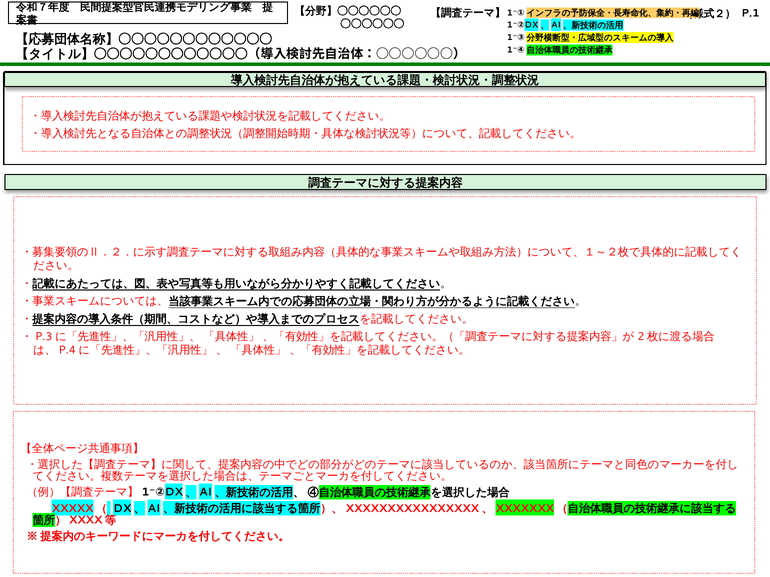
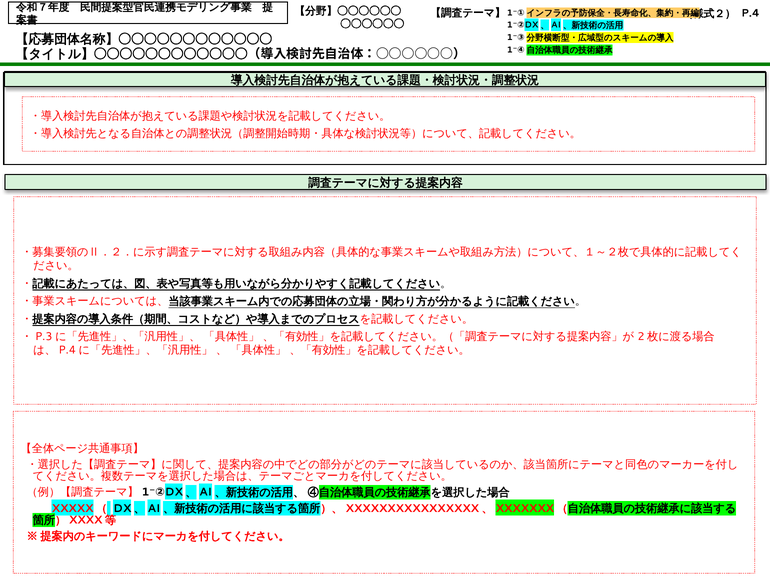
P.1: P.1 -> P.4
